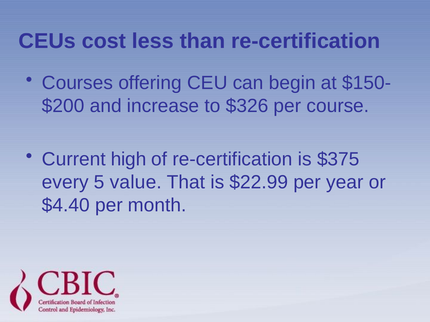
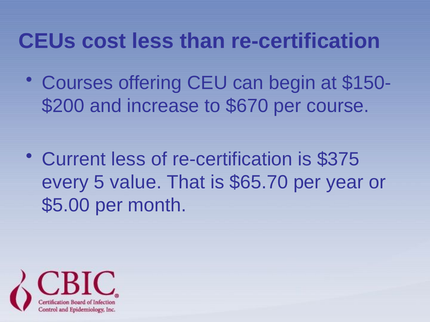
$326: $326 -> $670
Current high: high -> less
$22.99: $22.99 -> $65.70
$4.40: $4.40 -> $5.00
